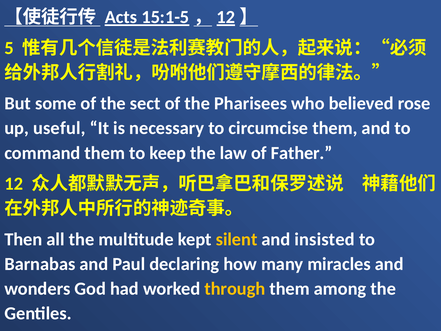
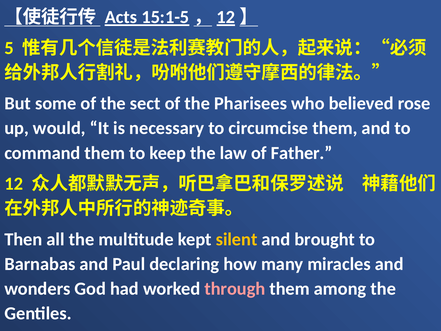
useful: useful -> would
insisted: insisted -> brought
through colour: yellow -> pink
